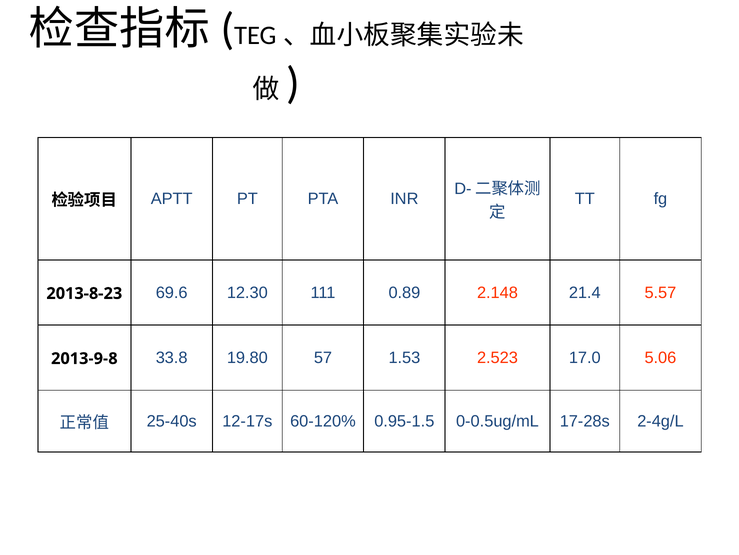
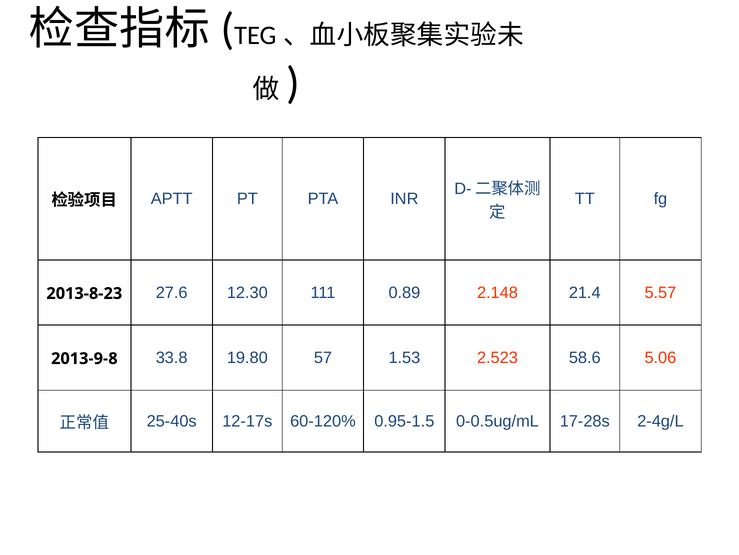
69.6: 69.6 -> 27.6
17.0: 17.0 -> 58.6
